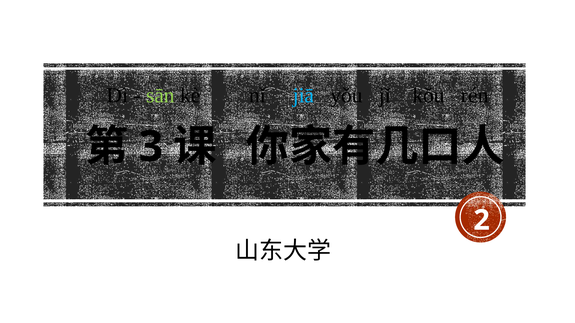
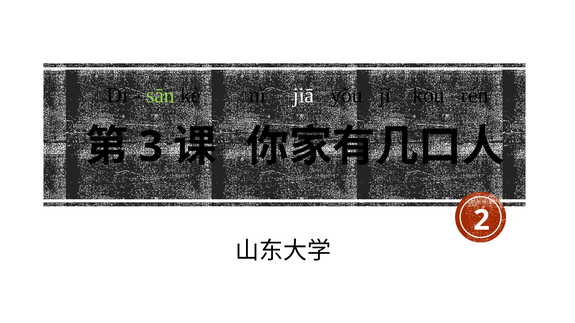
jiā colour: light blue -> white
